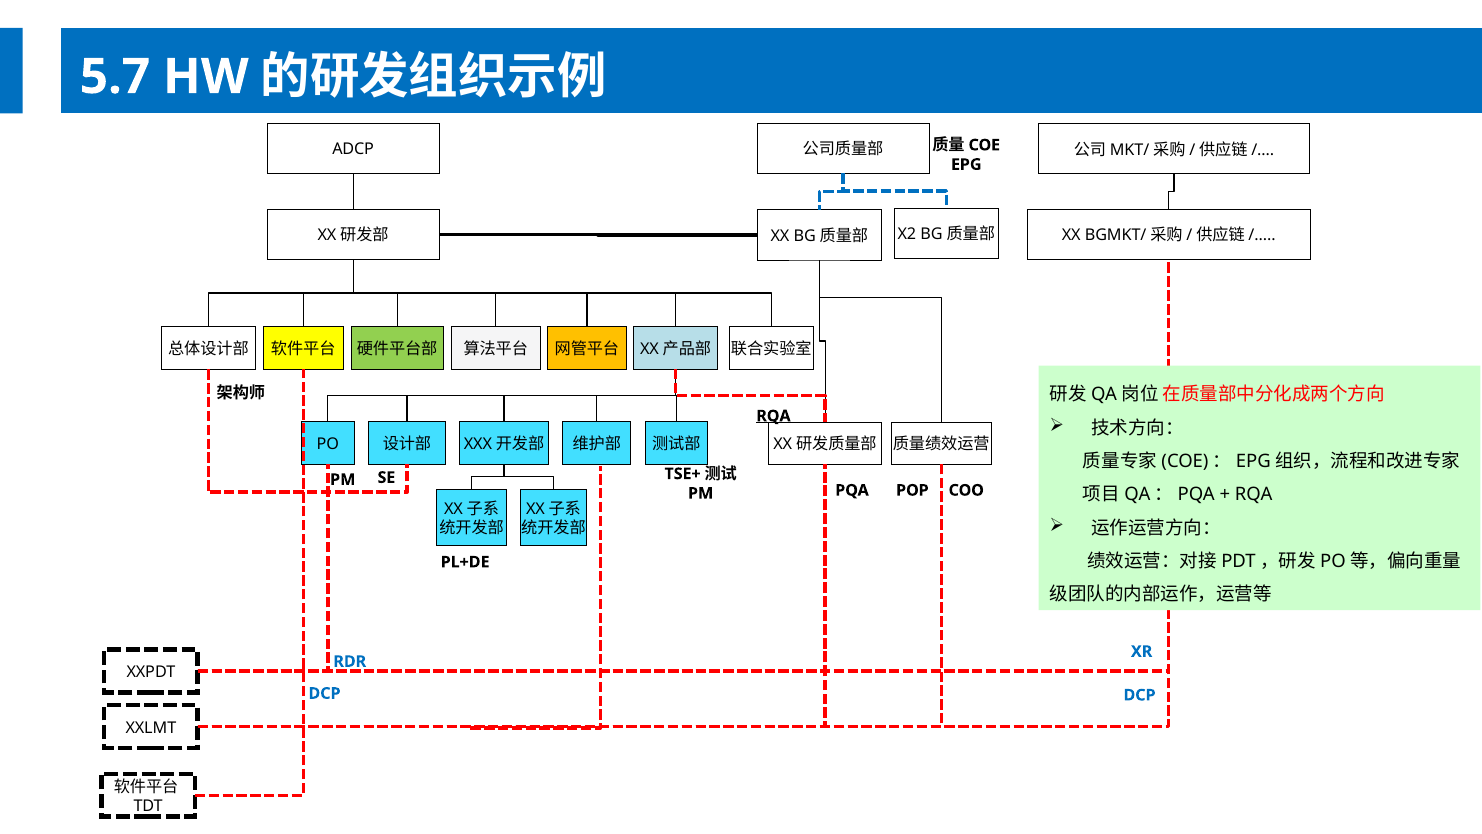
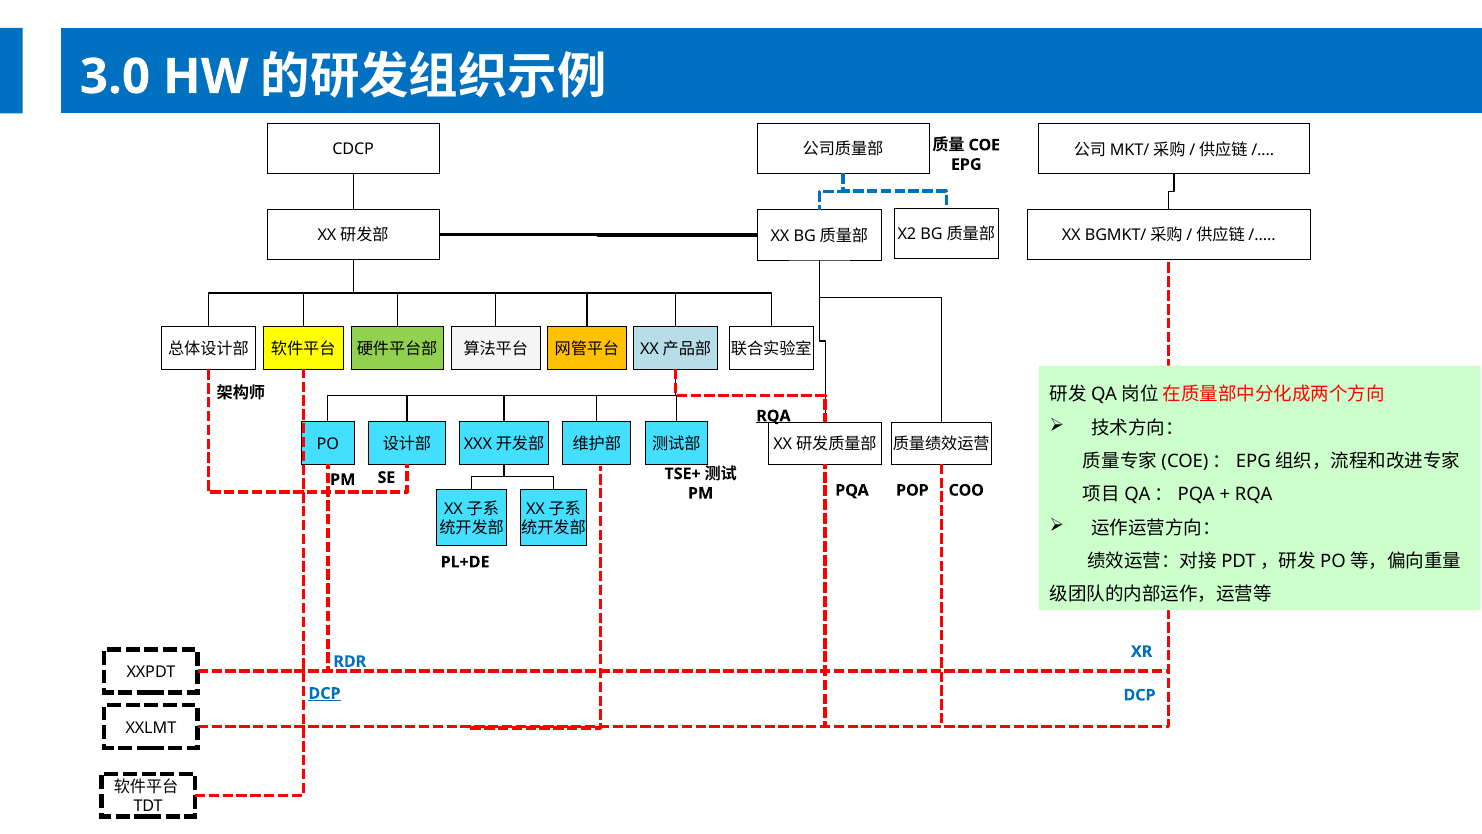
5.7: 5.7 -> 3.0
ADCP: ADCP -> CDCP
DCP at (324, 693) underline: none -> present
